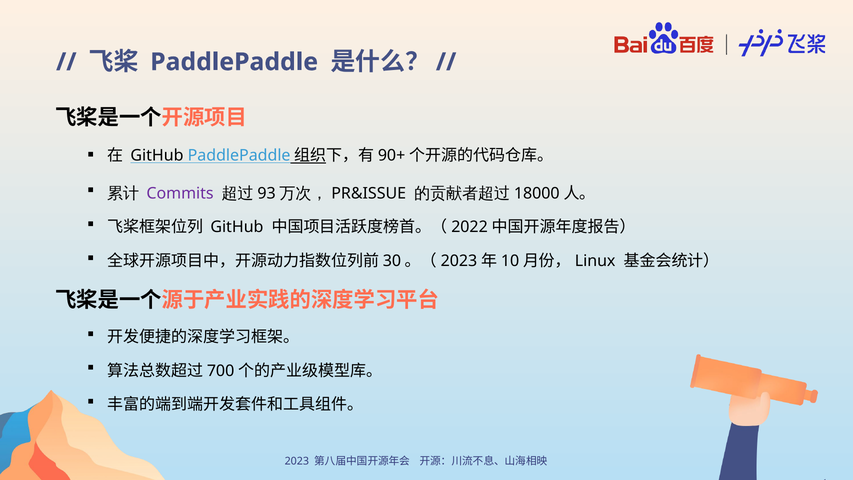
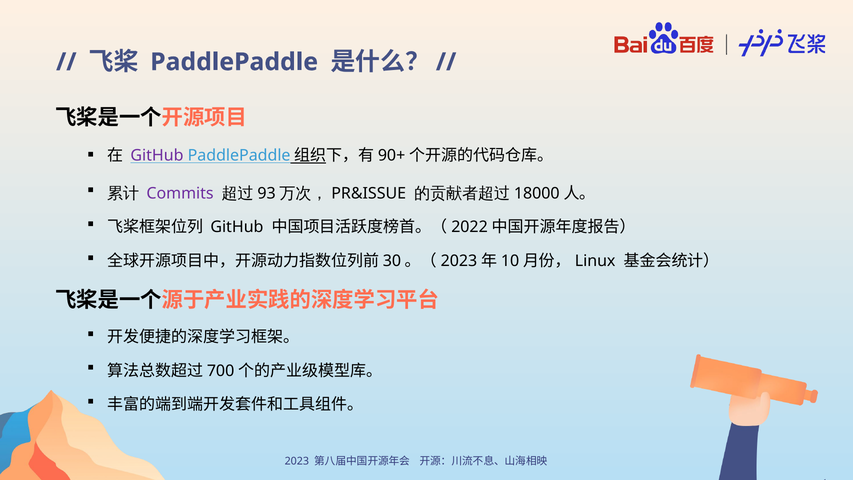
GitHub at (157, 155) colour: black -> purple
